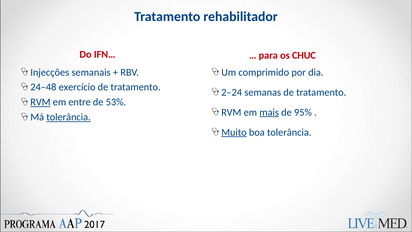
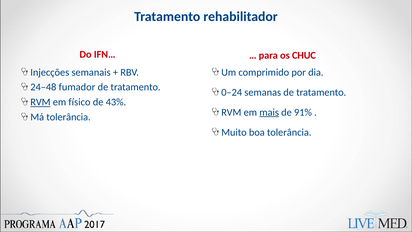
exercício: exercício -> fumador
2–24: 2–24 -> 0–24
entre: entre -> físico
53%: 53% -> 43%
95%: 95% -> 91%
tolerância at (69, 117) underline: present -> none
Muito underline: present -> none
